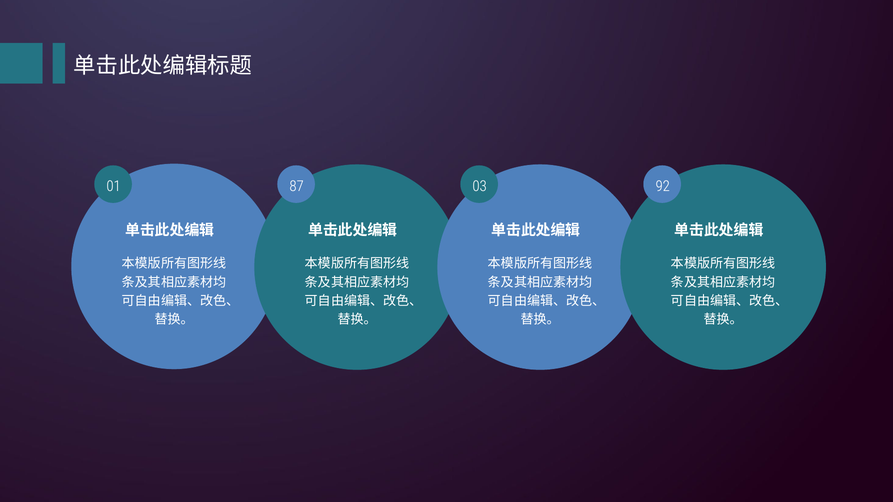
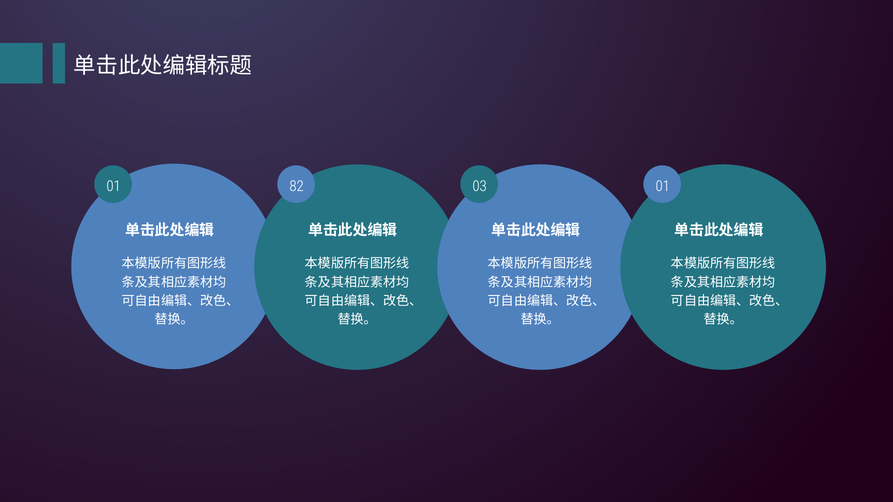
87: 87 -> 82
03 92: 92 -> 01
